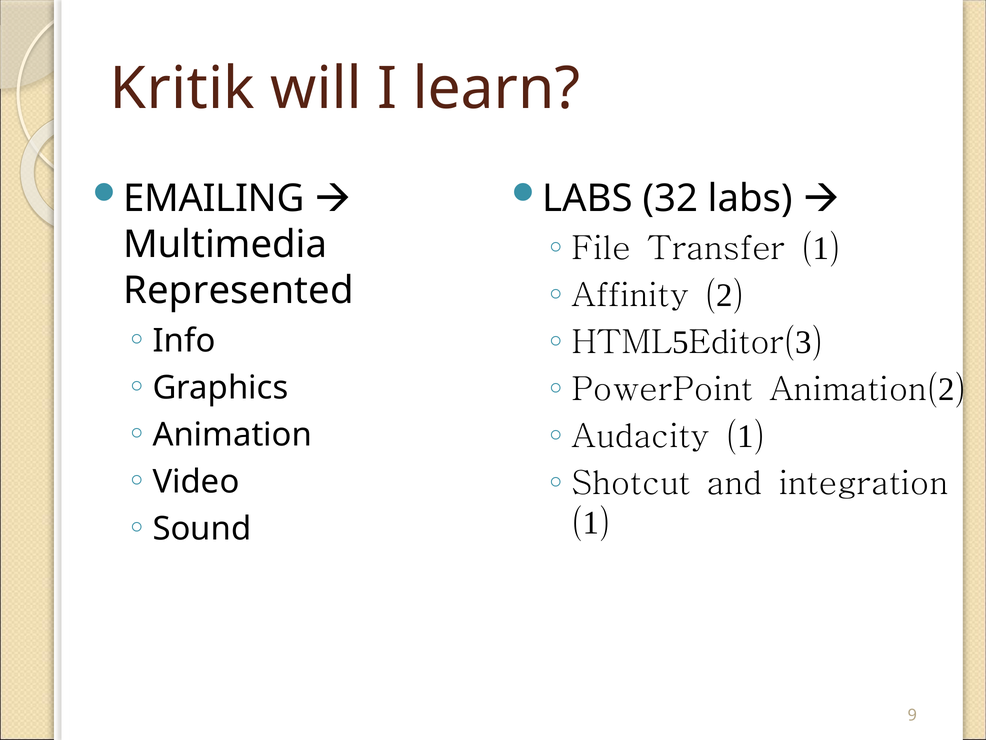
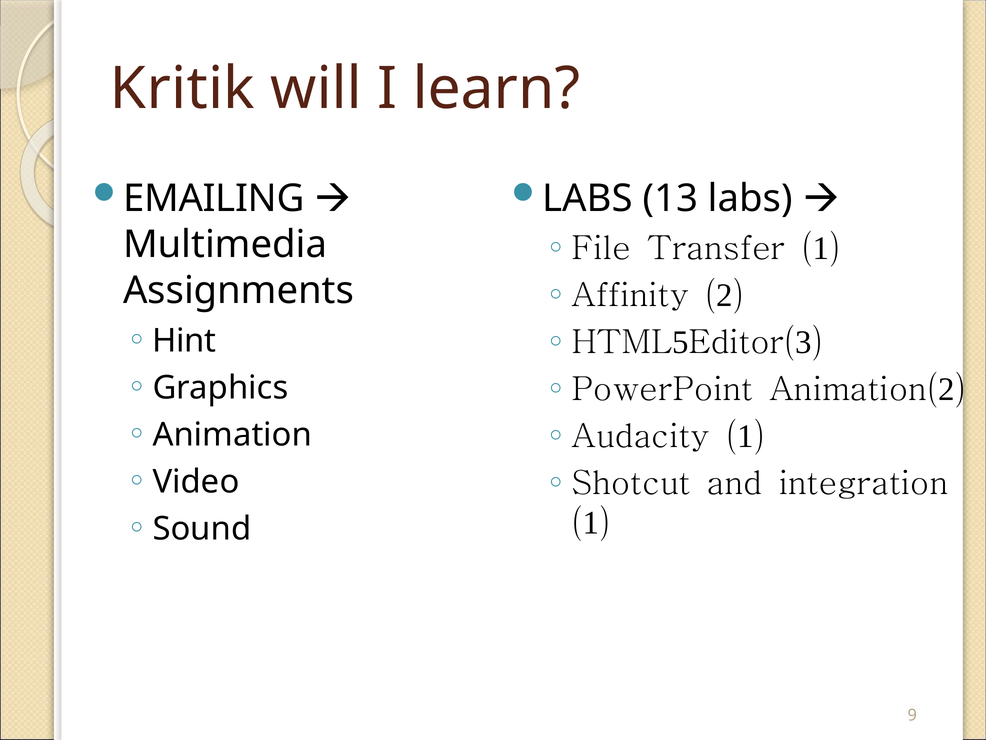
32: 32 -> 13
Represented: Represented -> Assignments
Info: Info -> Hint
